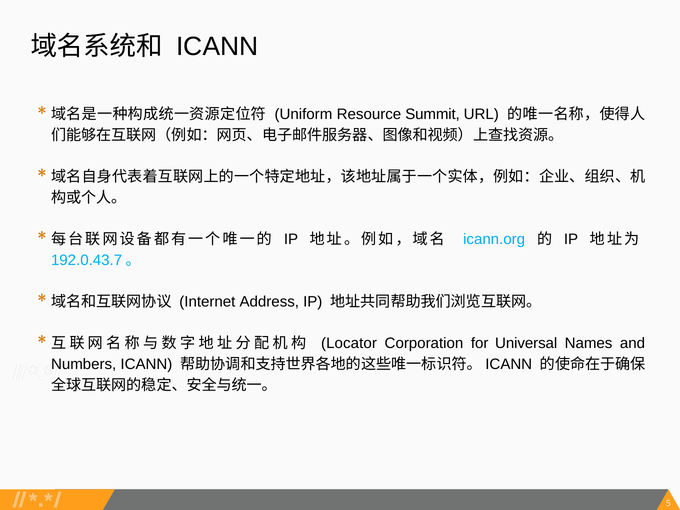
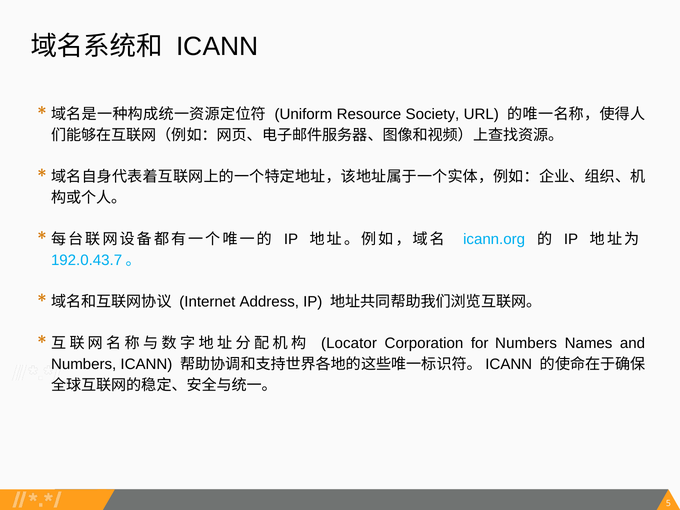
Summit: Summit -> Society
for Universal: Universal -> Numbers
